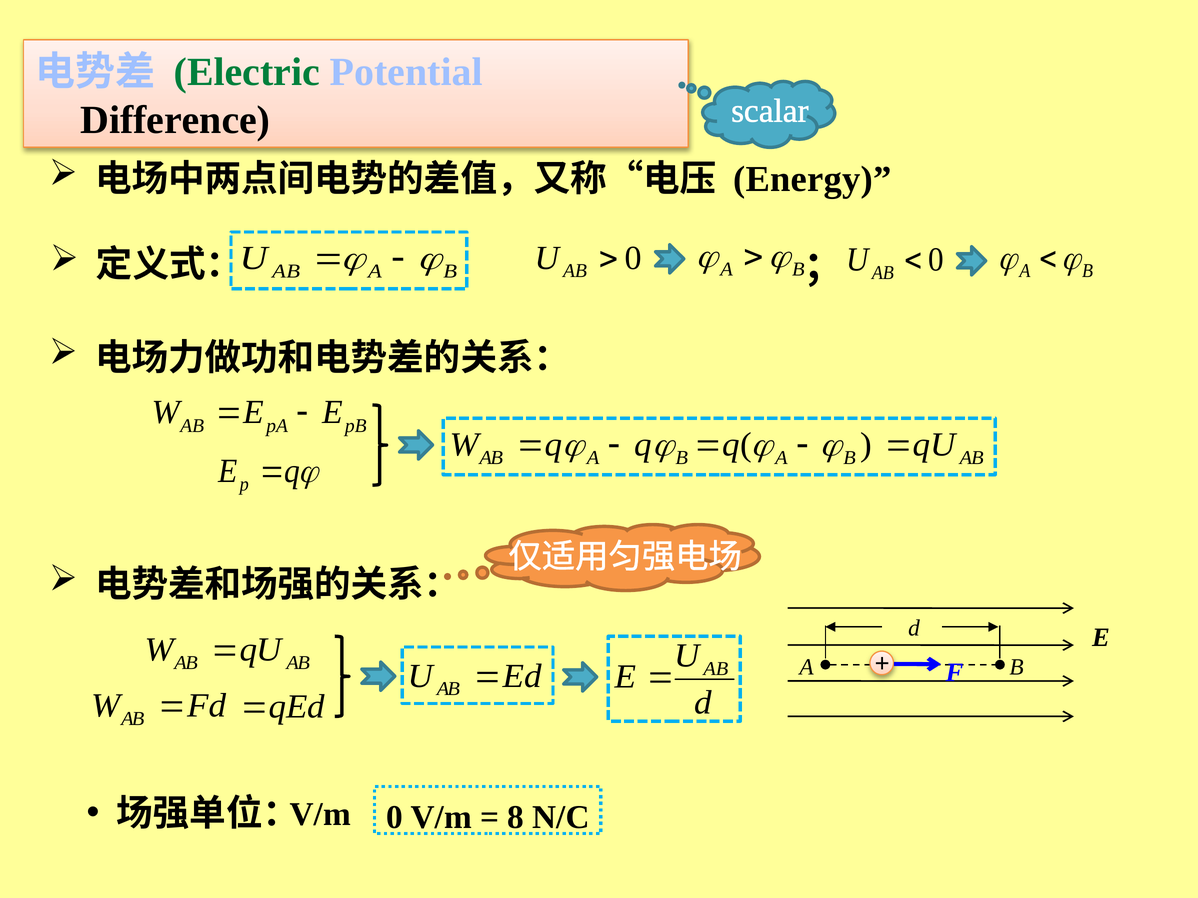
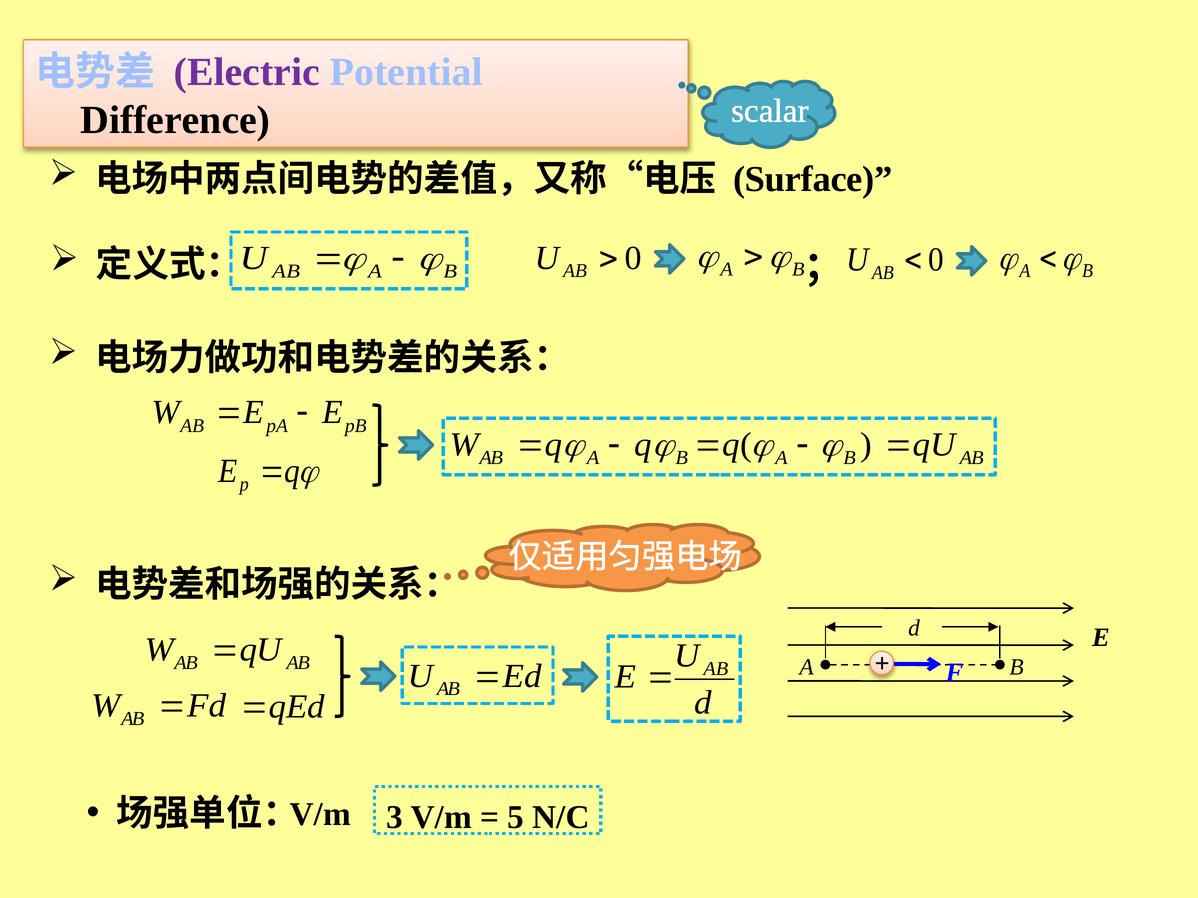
Electric colour: green -> purple
Energy: Energy -> Surface
0 at (395, 818): 0 -> 3
8: 8 -> 5
